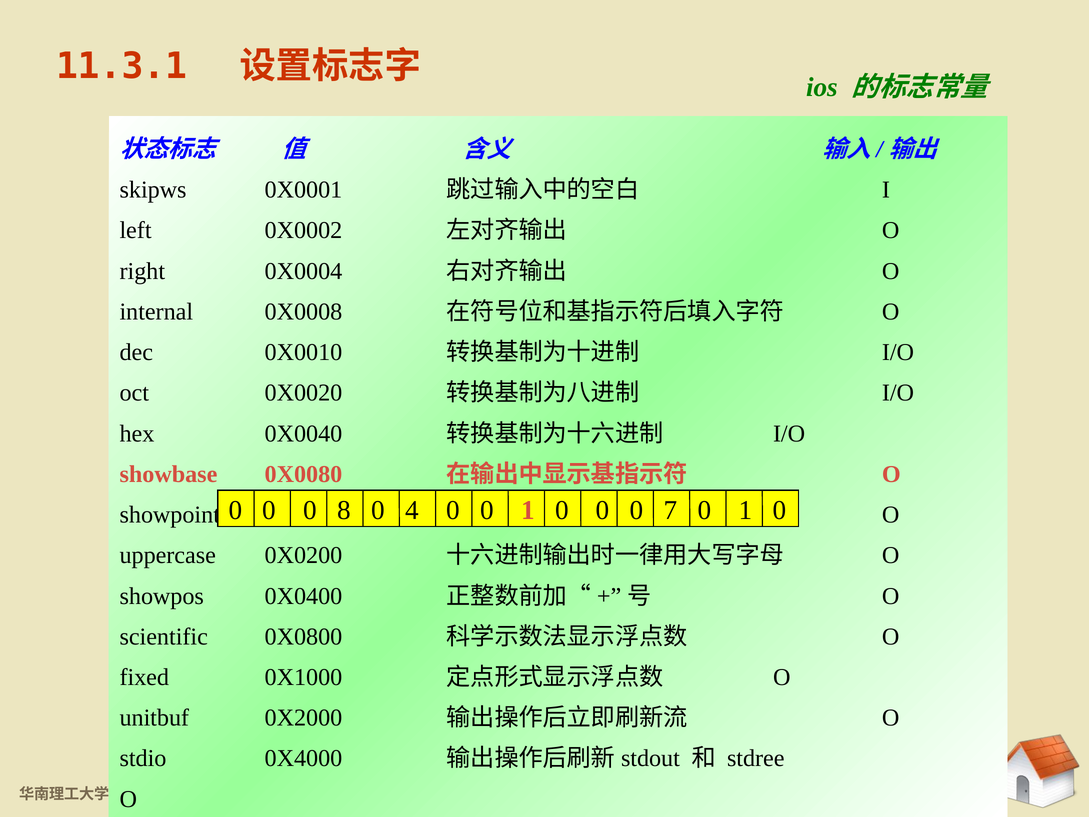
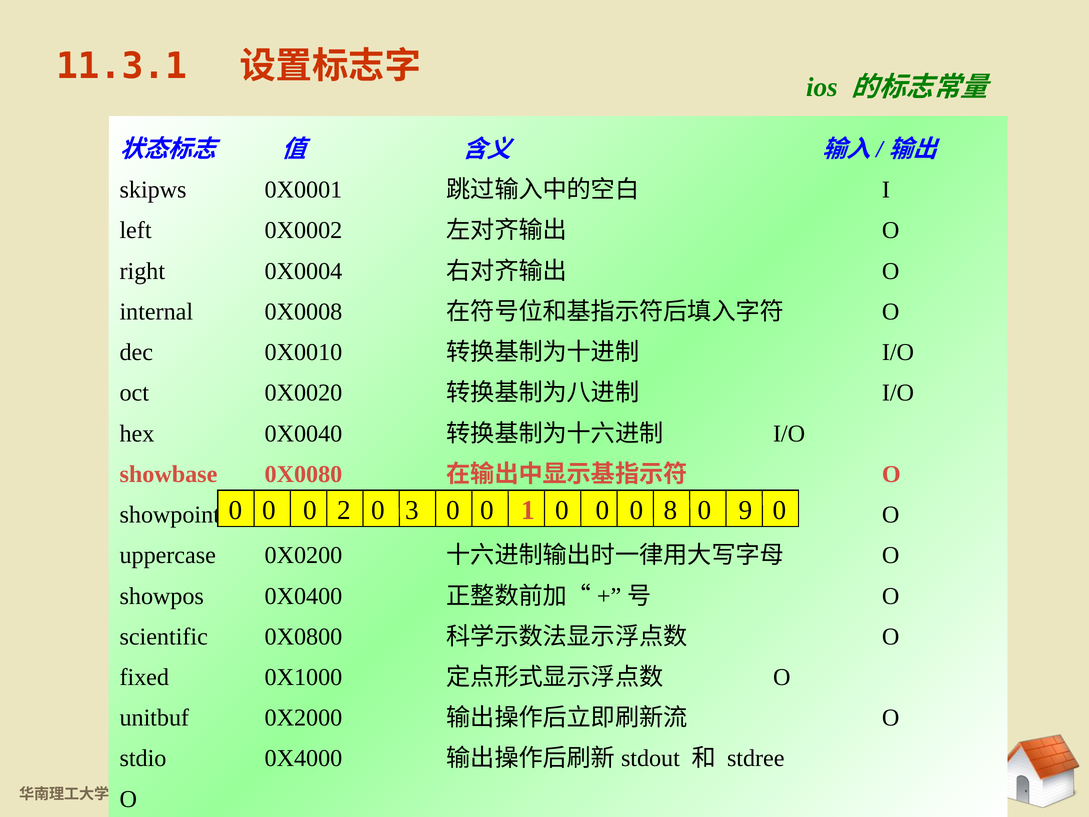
8: 8 -> 2
4: 4 -> 3
7: 7 -> 8
1 at (746, 510): 1 -> 9
